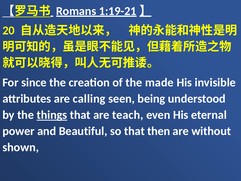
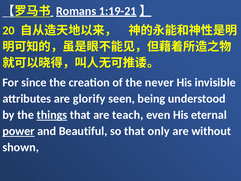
made: made -> never
calling: calling -> glorify
power underline: none -> present
then: then -> only
